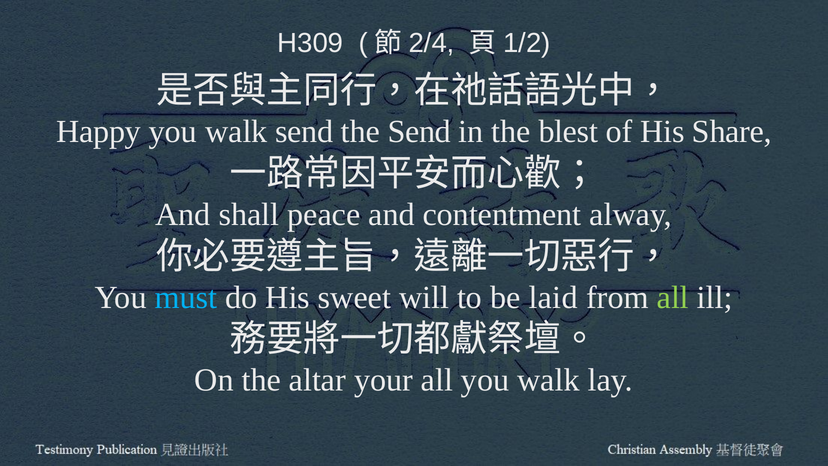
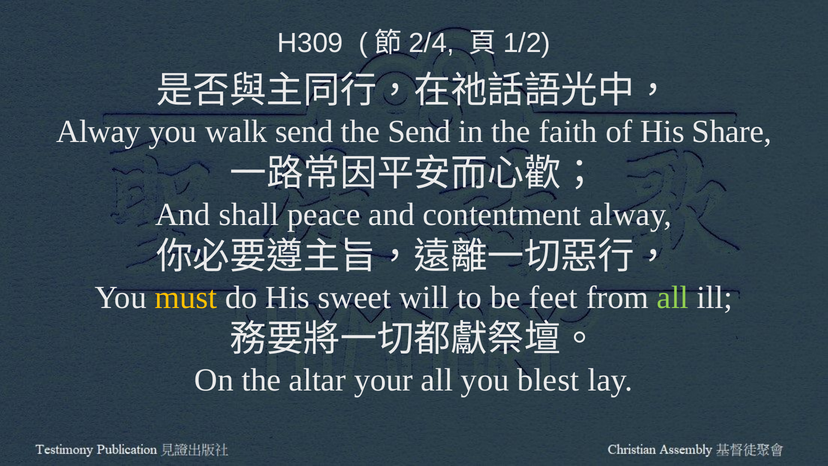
Happy at (99, 132): Happy -> Alway
blest: blest -> faith
must colour: light blue -> yellow
laid: laid -> feet
all you walk: walk -> blest
